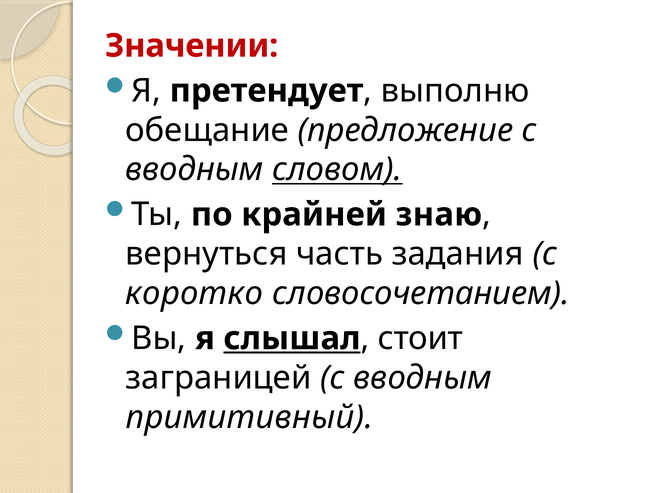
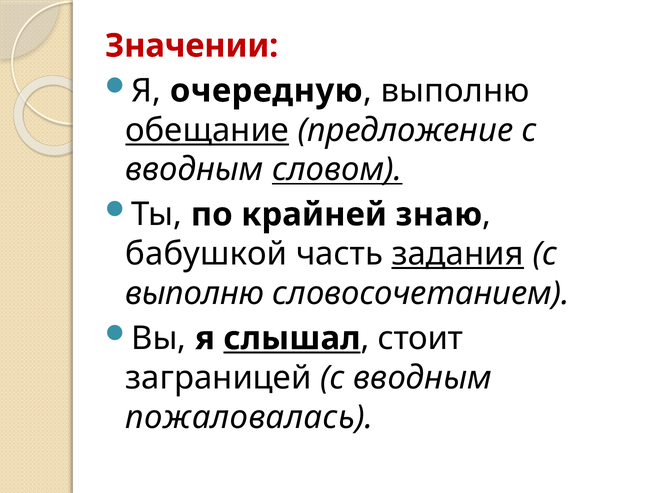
претендует: претендует -> очередную
обещание underline: none -> present
вернуться: вернуться -> бабушкой
задания underline: none -> present
коротко at (194, 294): коротко -> выполню
примитивный: примитивный -> пожаловалась
